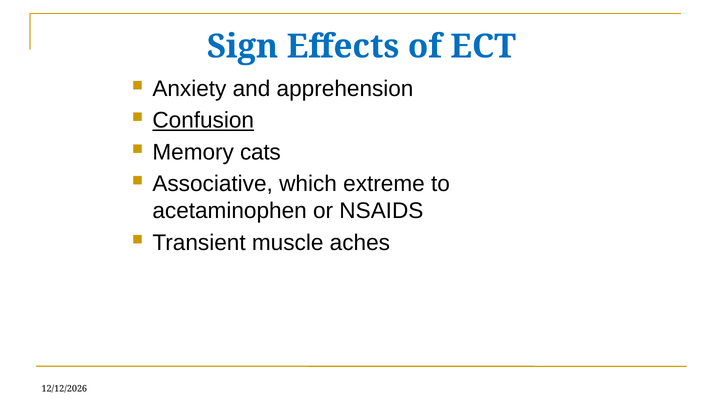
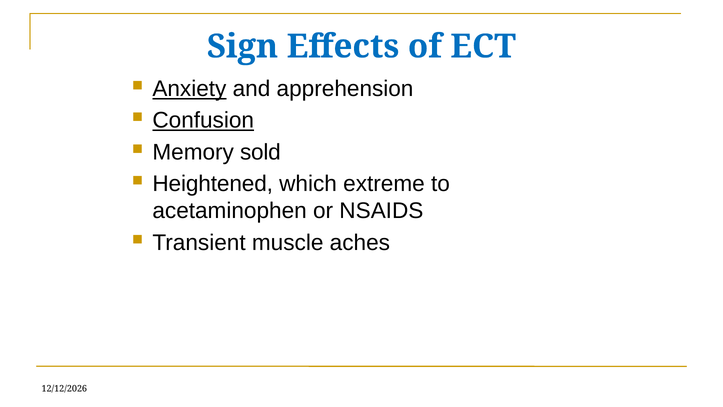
Anxiety underline: none -> present
cats: cats -> sold
Associative: Associative -> Heightened
